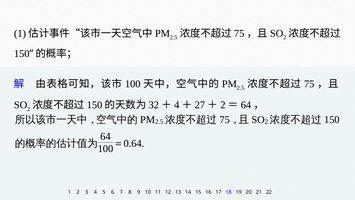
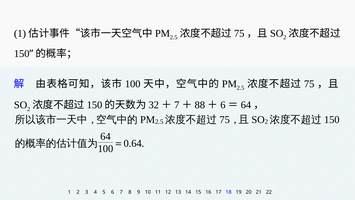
4 at (177, 105): 4 -> 7
27: 27 -> 88
2 at (223, 105): 2 -> 6
